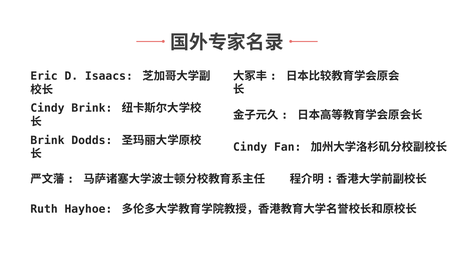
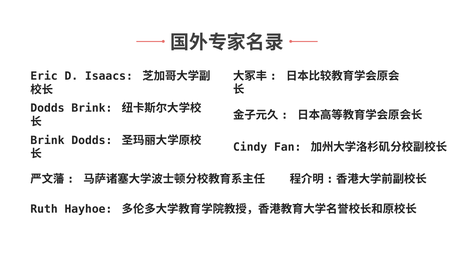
Cindy at (47, 108): Cindy -> Dodds
